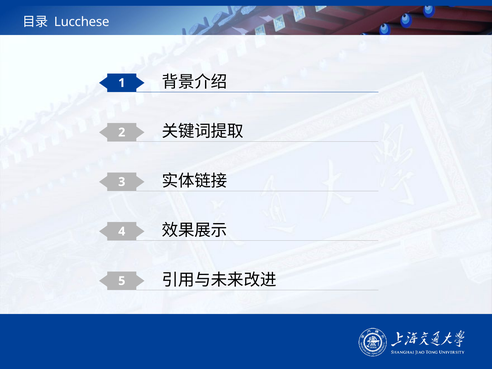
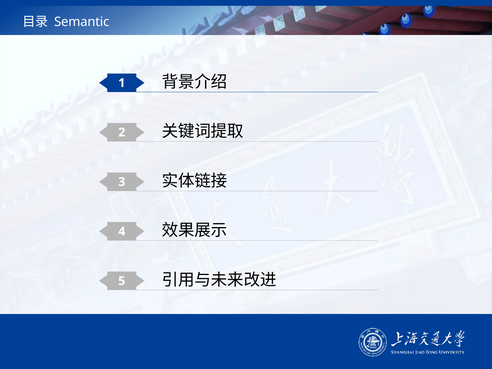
Lucchese: Lucchese -> Semantic
